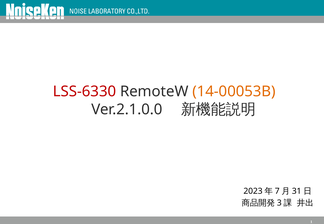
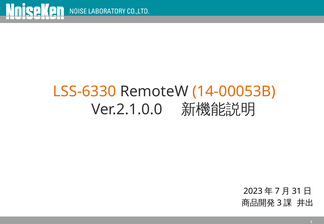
LSS-6330 colour: red -> orange
